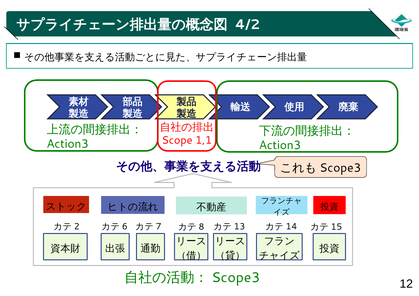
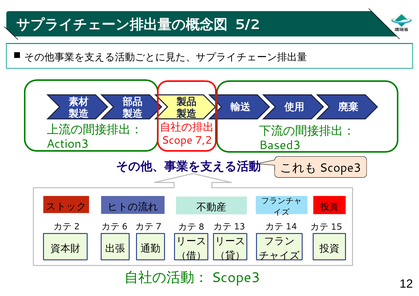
4/2: 4/2 -> 5/2
1,1: 1,1 -> 7,2
Action3 at (280, 145): Action3 -> Based3
